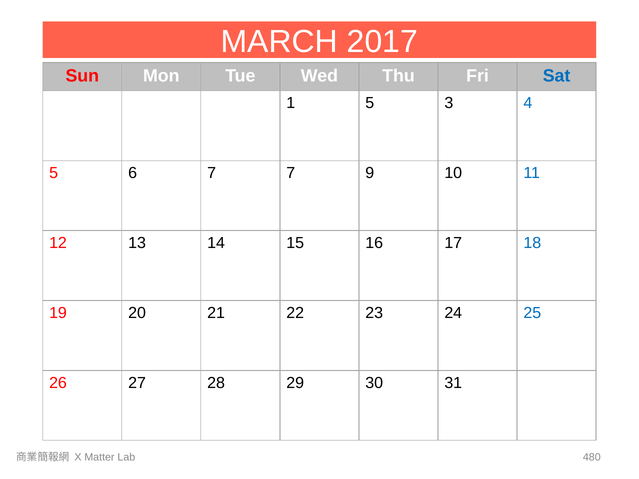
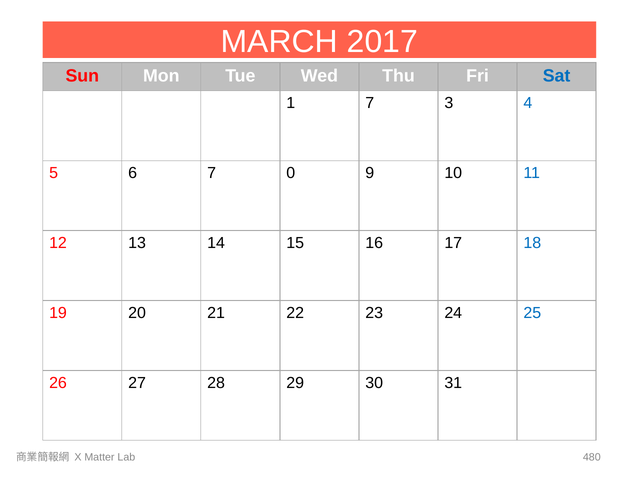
1 5: 5 -> 7
7 7: 7 -> 0
